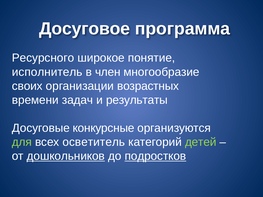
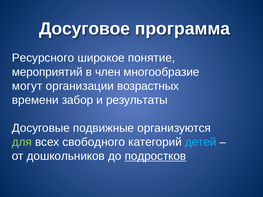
исполнитель: исполнитель -> мероприятий
своих: своих -> могут
задач: задач -> забор
конкурсные: конкурсные -> подвижные
осветитель: осветитель -> свободного
детей colour: light green -> light blue
дошкольников underline: present -> none
